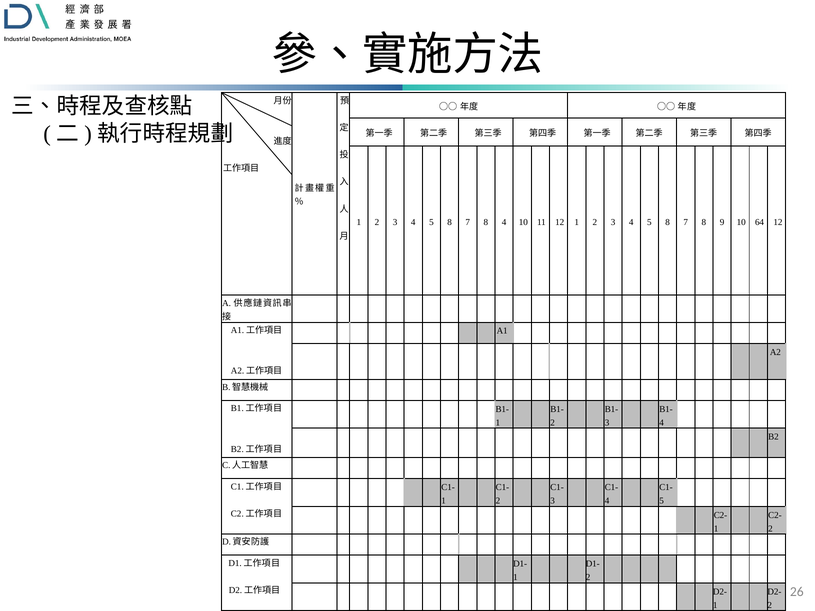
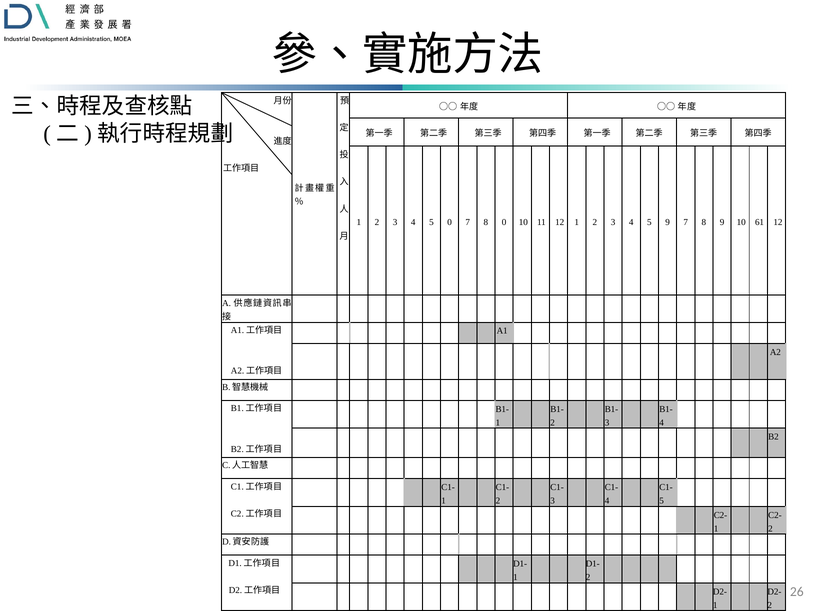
8 at (450, 222): 8 -> 0
8 4: 4 -> 0
8 at (668, 222): 8 -> 9
64: 64 -> 61
